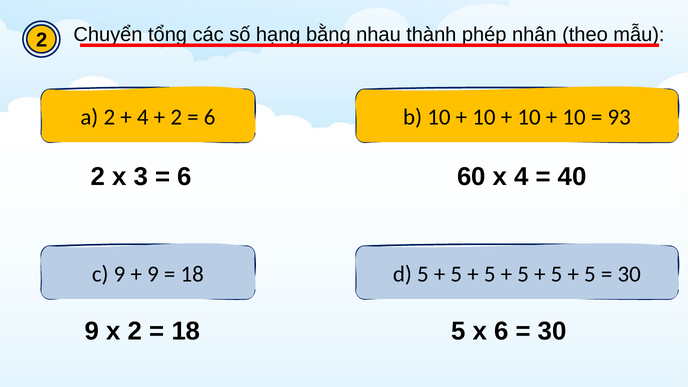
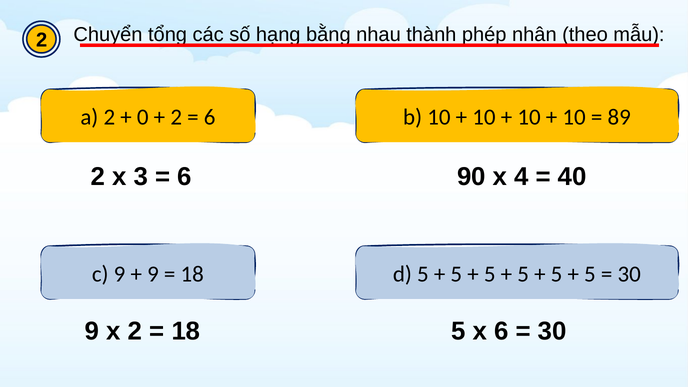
4 at (143, 117): 4 -> 0
93: 93 -> 89
60: 60 -> 90
